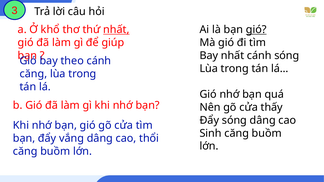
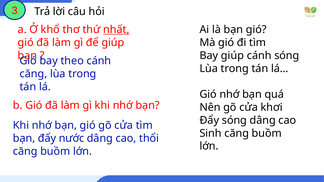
gió at (256, 30) underline: present -> none
Bay nhất: nhất -> giúp
thấy: thấy -> khơi
vắng: vắng -> nước
